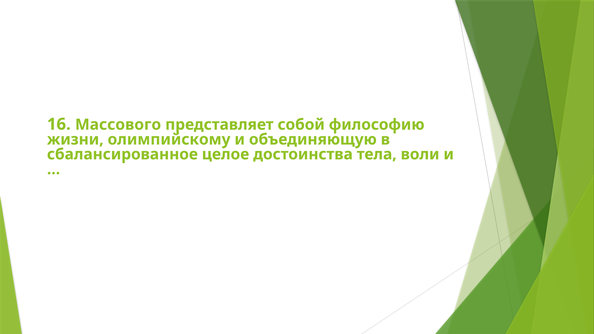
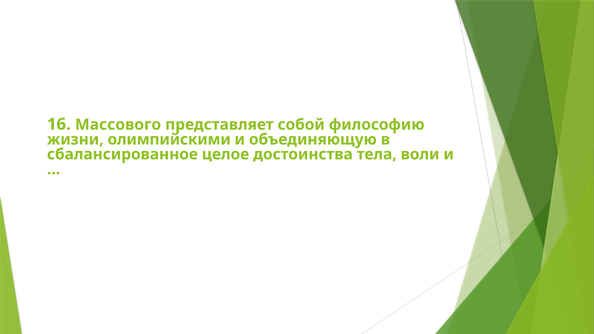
олимпийскому: олимпийскому -> олимпийскими
